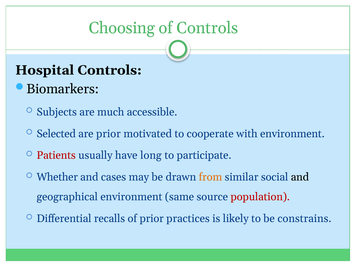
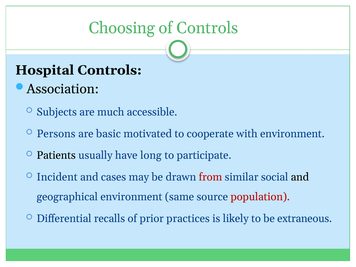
Biomarkers: Biomarkers -> Association
Selected: Selected -> Persons
are prior: prior -> basic
Patients colour: red -> black
Whether: Whether -> Incident
from colour: orange -> red
constrains: constrains -> extraneous
